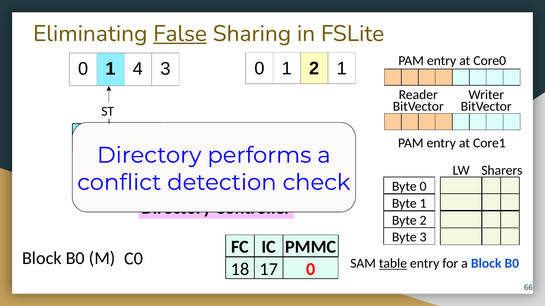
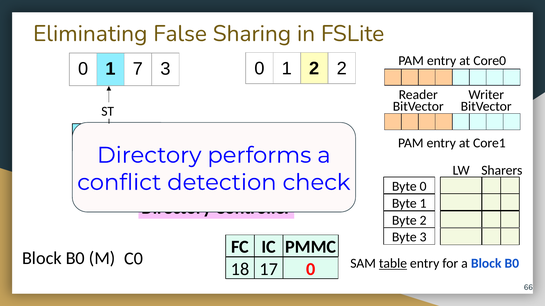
False underline: present -> none
2 1: 1 -> 2
4: 4 -> 7
